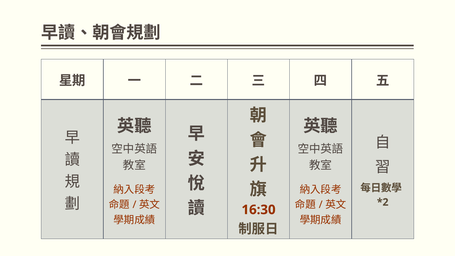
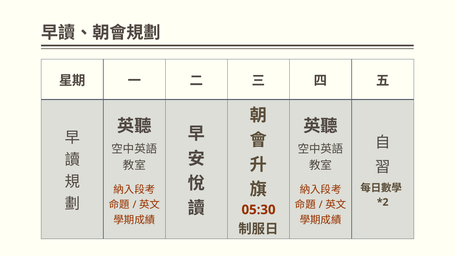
16:30: 16:30 -> 05:30
